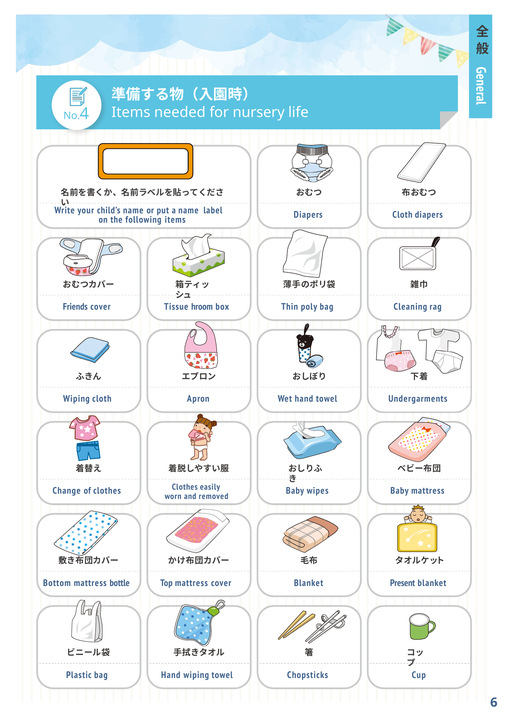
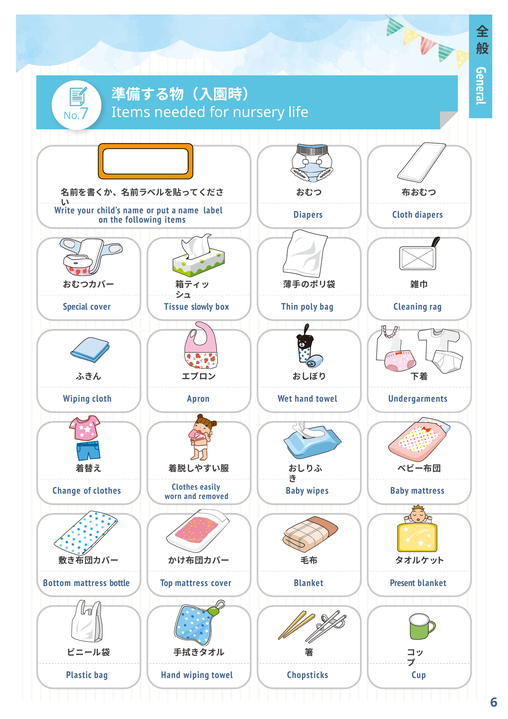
4: 4 -> 7
Friends: Friends -> Special
hroom: hroom -> slowly
